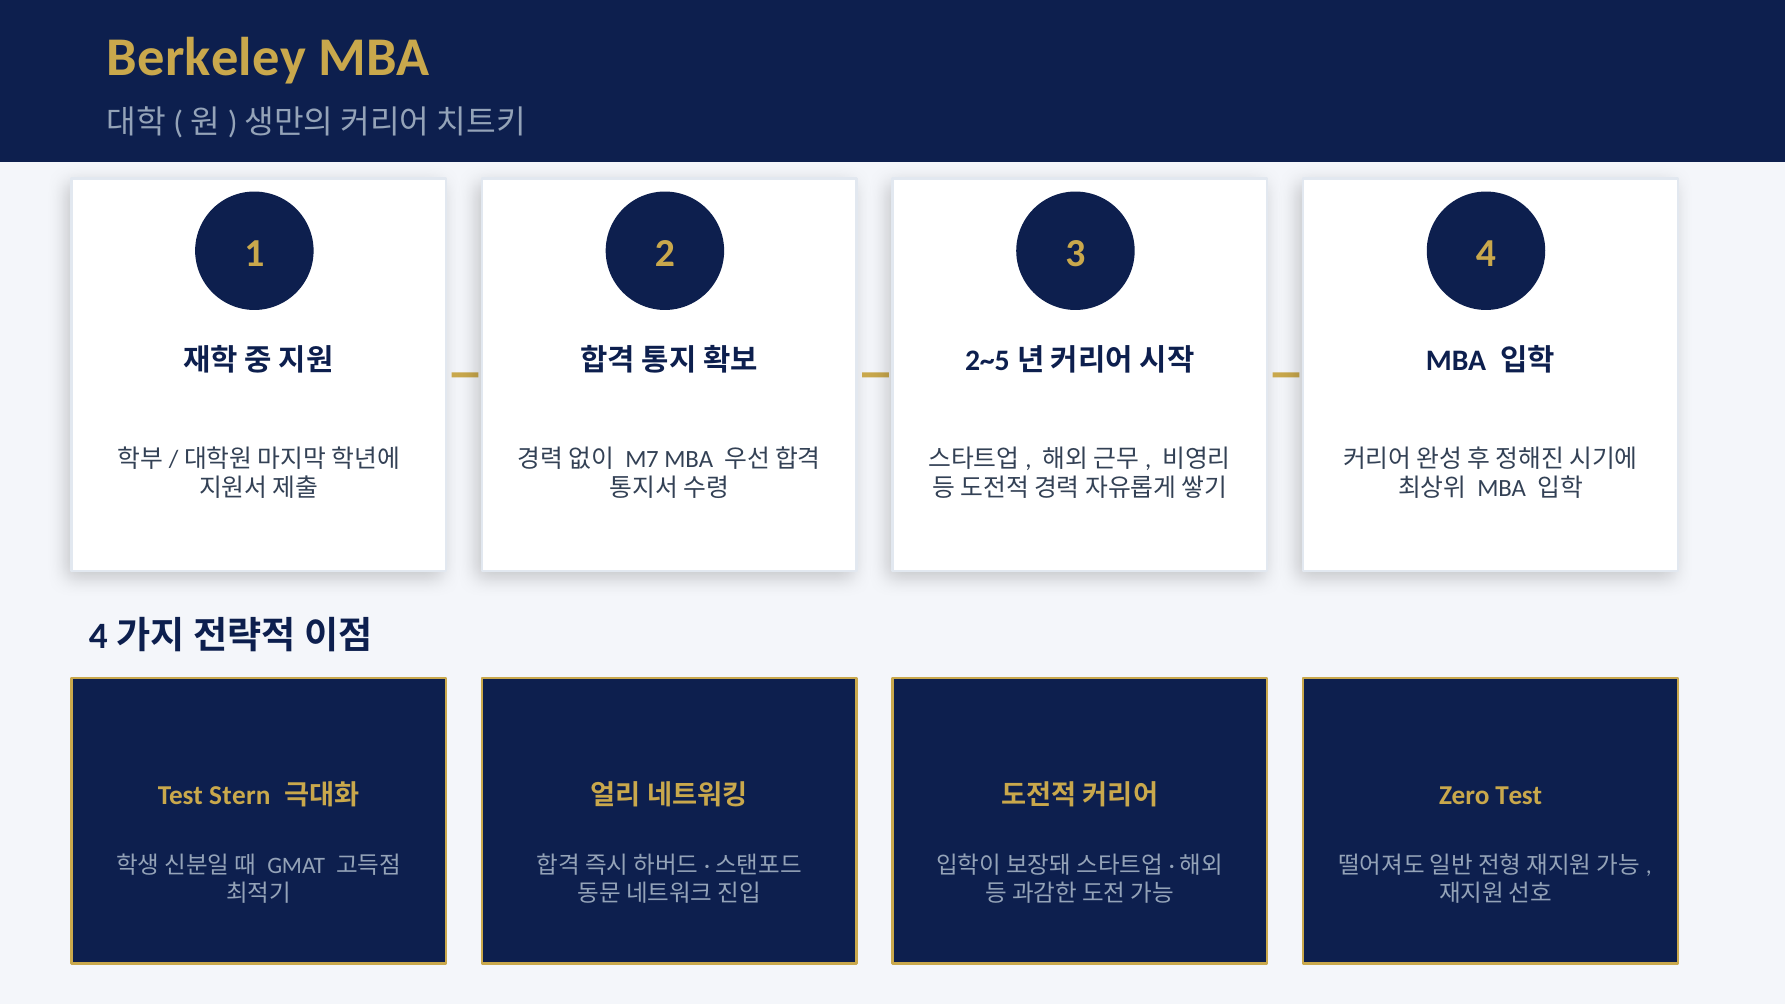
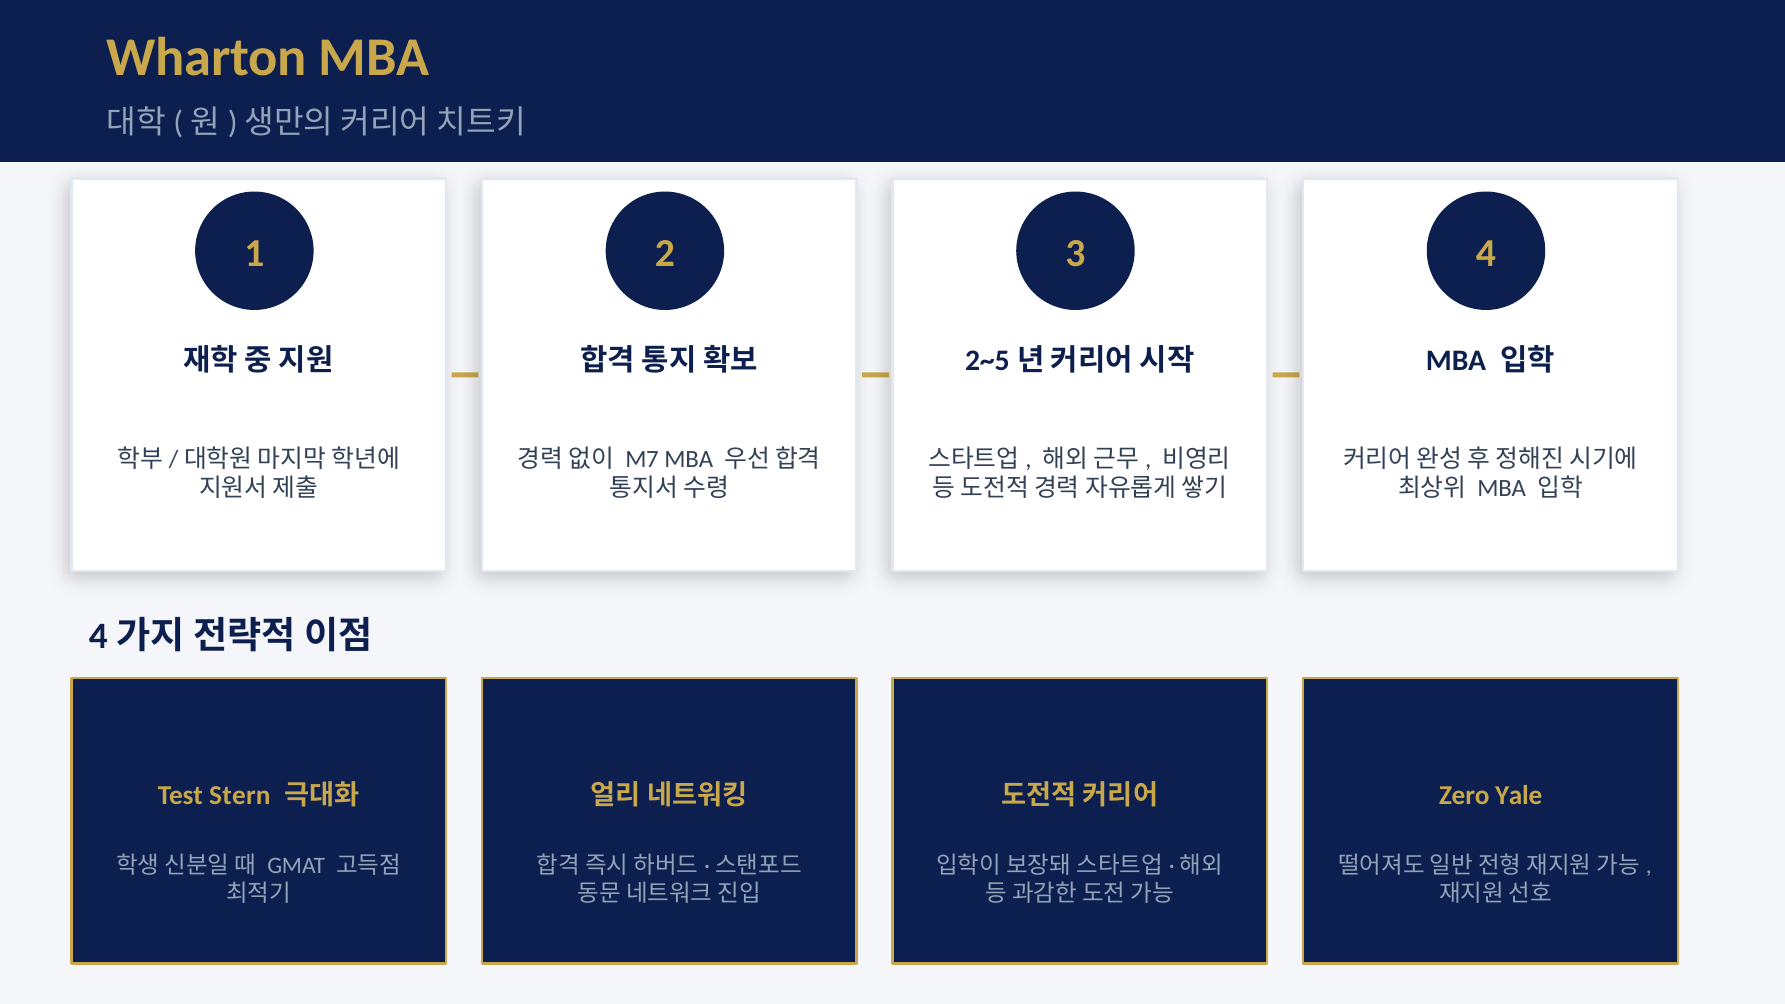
Berkeley: Berkeley -> Wharton
Zero Test: Test -> Yale
